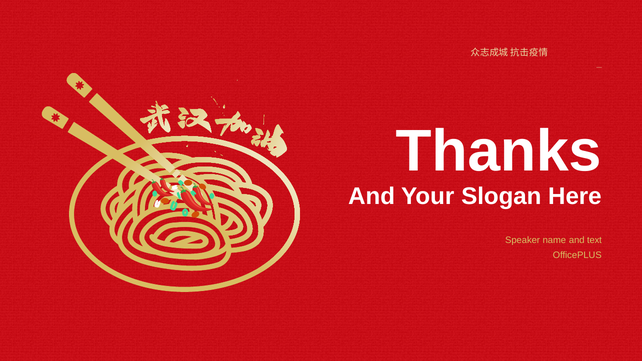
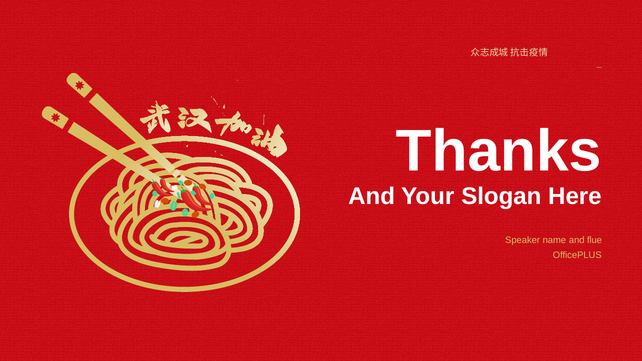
text: text -> flue
